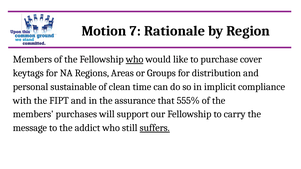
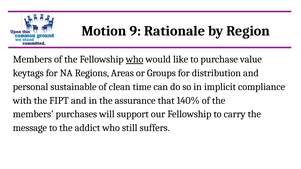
7: 7 -> 9
cover: cover -> value
555%: 555% -> 140%
suffers underline: present -> none
